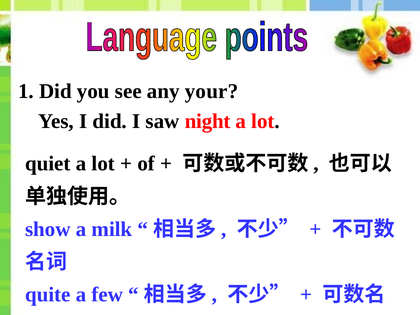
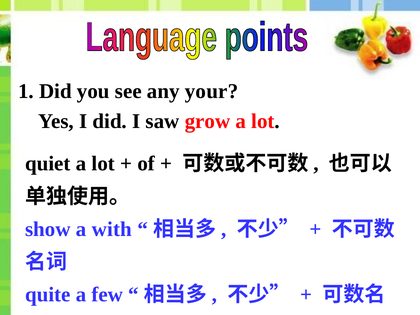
night: night -> grow
milk: milk -> with
